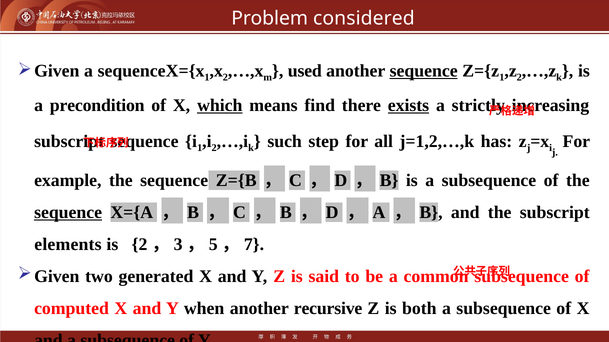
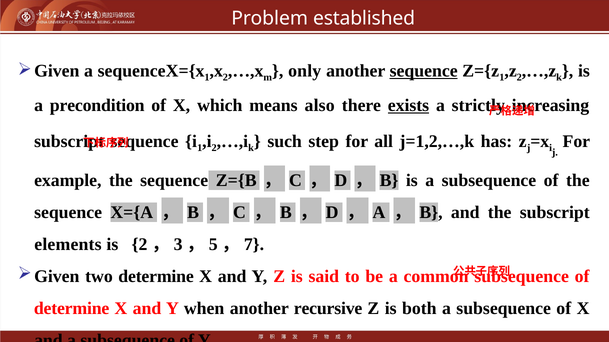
considered: considered -> established
used: used -> only
which underline: present -> none
find: find -> also
sequence at (68, 213) underline: present -> none
two generated: generated -> determine
computed at (72, 309): computed -> determine
